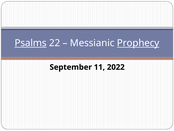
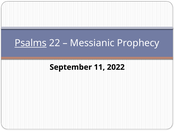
Prophecy underline: present -> none
